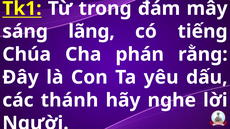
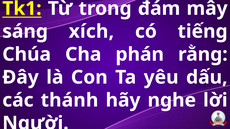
lãng: lãng -> xích
